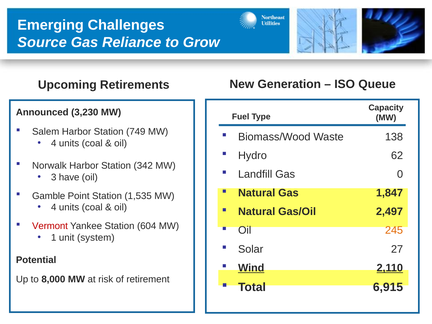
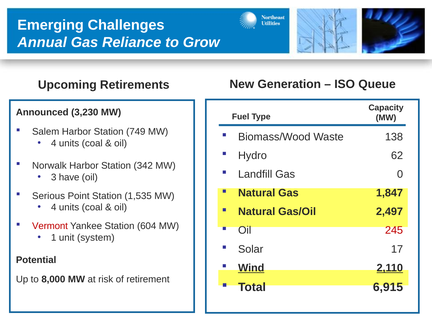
Source: Source -> Annual
Gamble: Gamble -> Serious
245 colour: orange -> red
27: 27 -> 17
